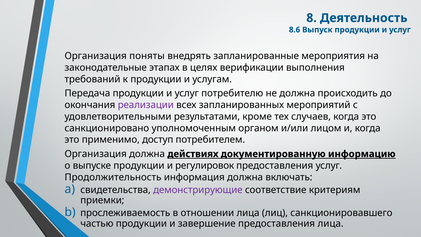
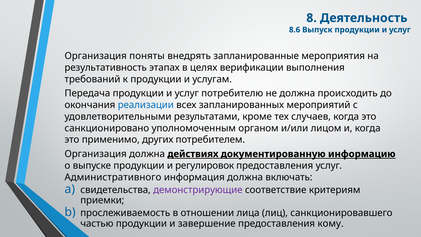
законодательные: законодательные -> результативность
реализации colour: purple -> blue
доступ: доступ -> других
Продолжительность: Продолжительность -> Административного
предоставления лица: лица -> кому
